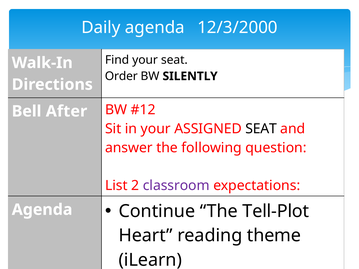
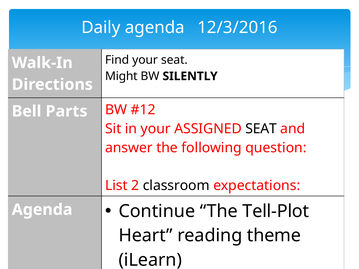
12/3/2000: 12/3/2000 -> 12/3/2016
Order: Order -> Might
After: After -> Parts
classroom colour: purple -> black
